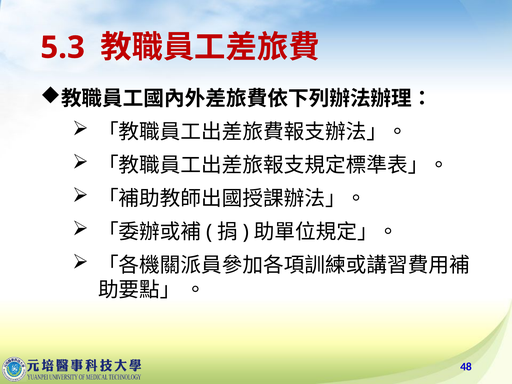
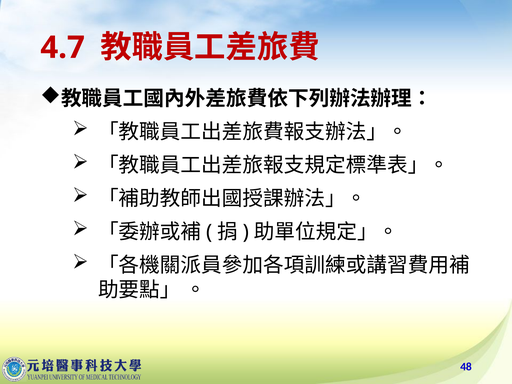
5.3: 5.3 -> 4.7
